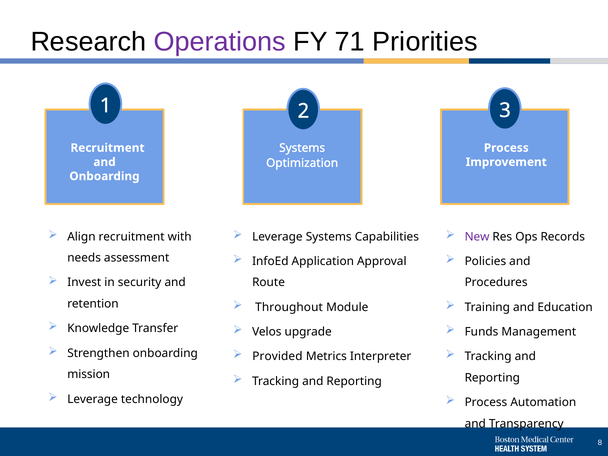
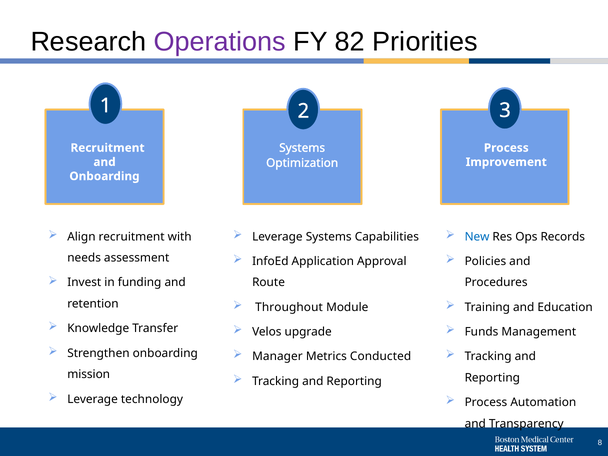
71: 71 -> 82
New colour: purple -> blue
security: security -> funding
Provided: Provided -> Manager
Interpreter: Interpreter -> Conducted
